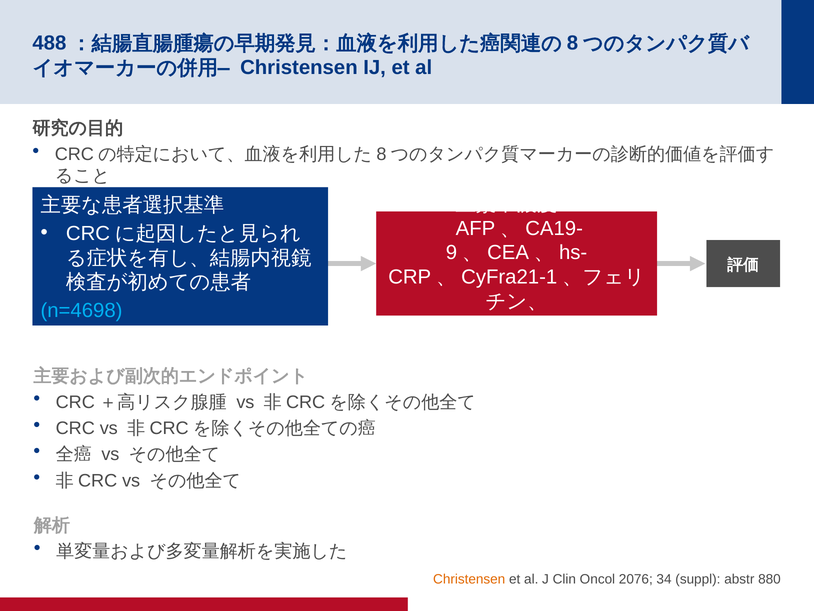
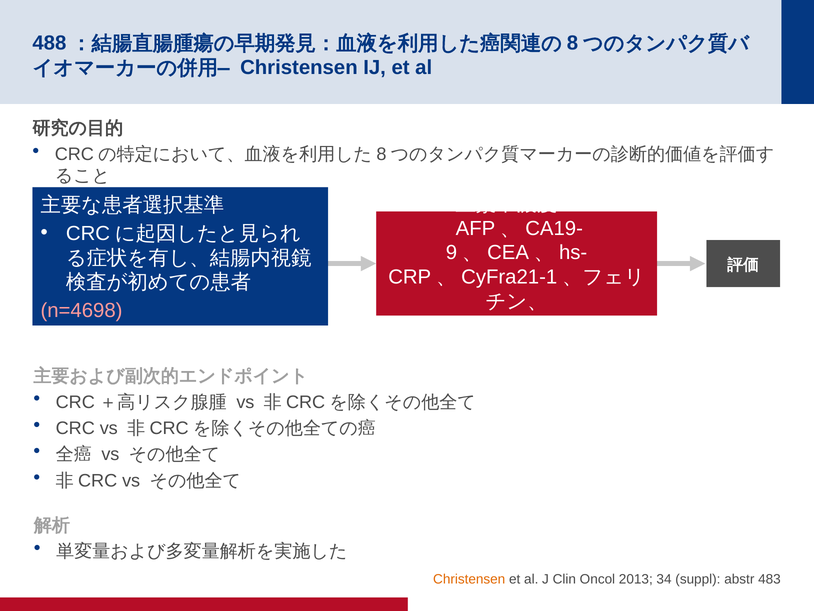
n=4698 colour: light blue -> pink
2076: 2076 -> 2013
880: 880 -> 483
